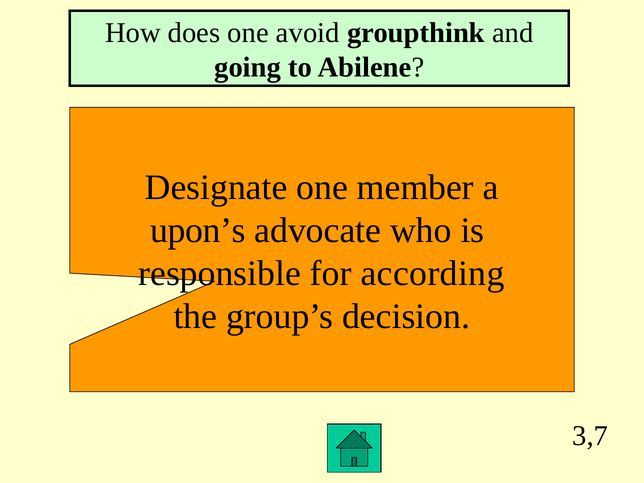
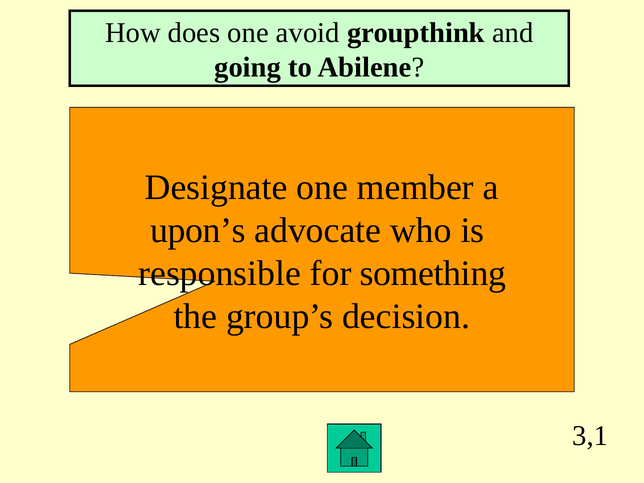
according: according -> something
3,7: 3,7 -> 3,1
